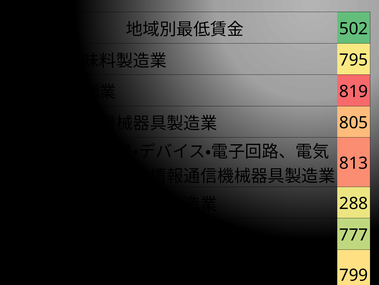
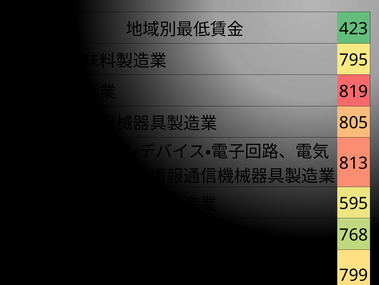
502: 502 -> 423
288: 288 -> 595
777: 777 -> 768
